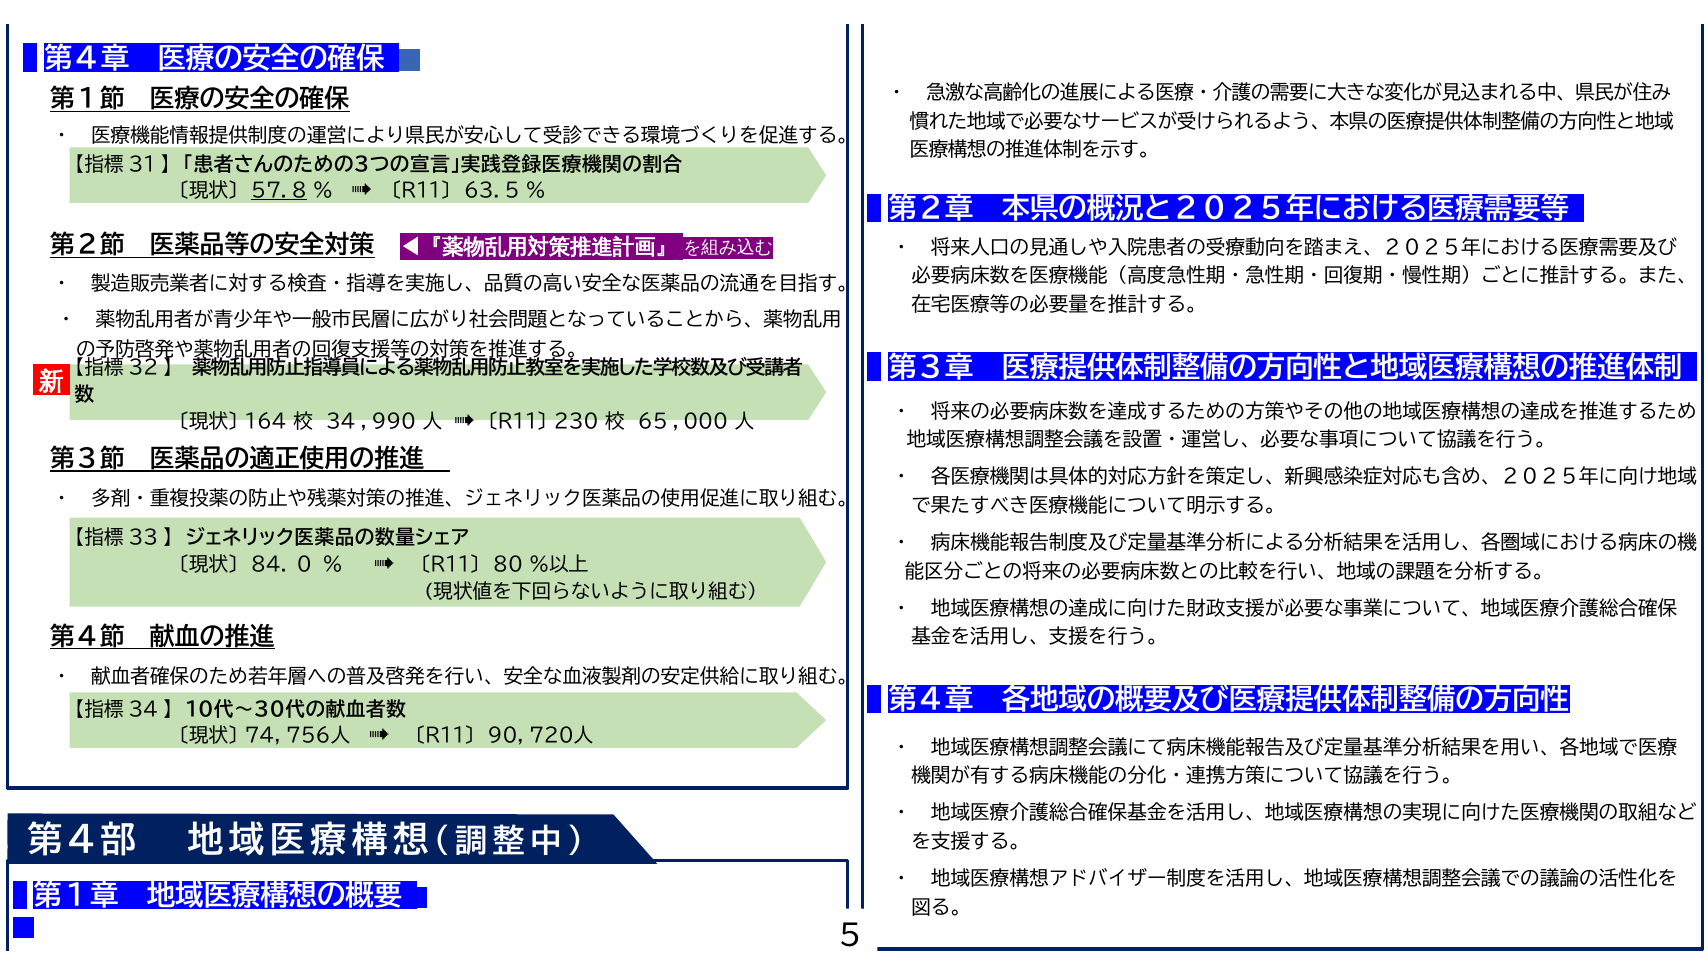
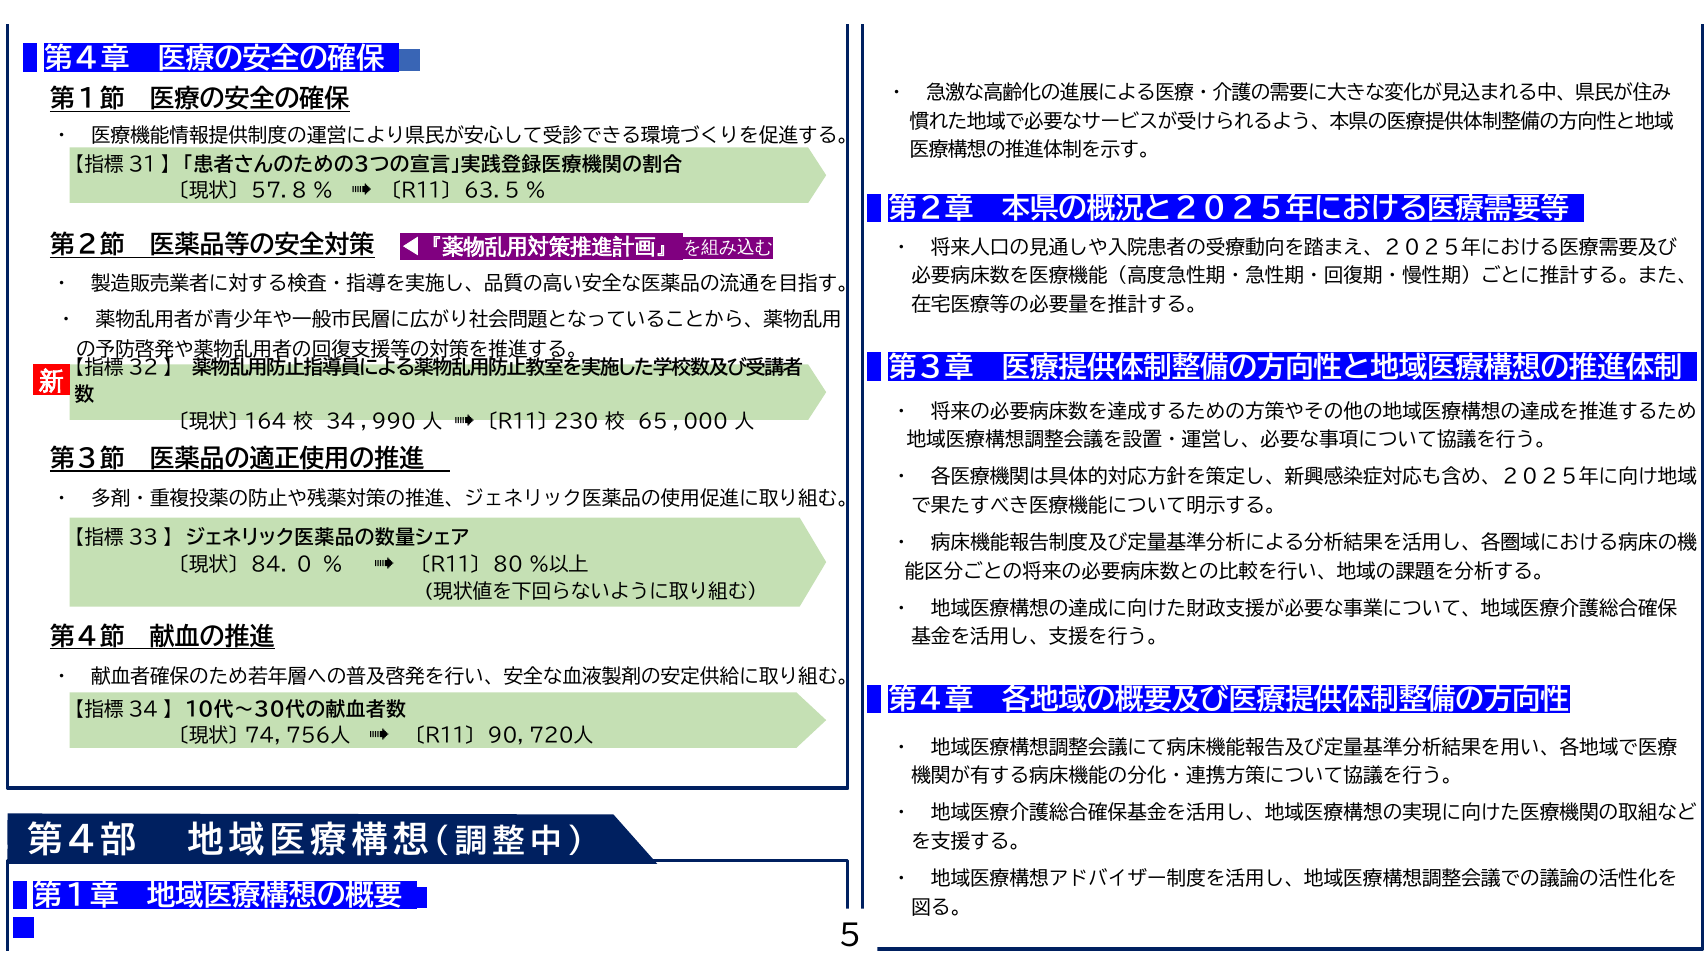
５７．８ underline: present -> none
